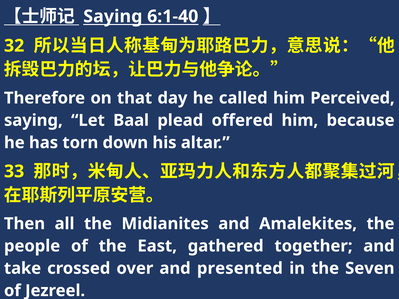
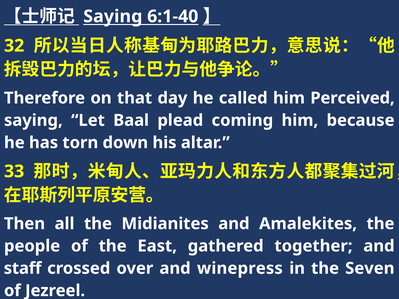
offered: offered -> coming
take: take -> staff
presented: presented -> winepress
